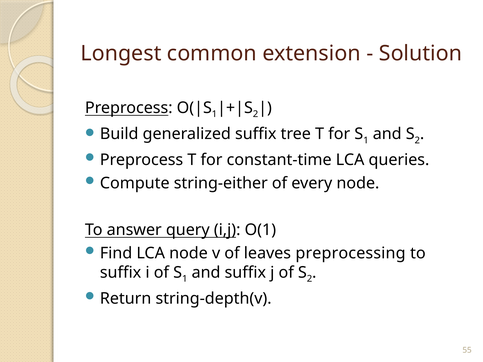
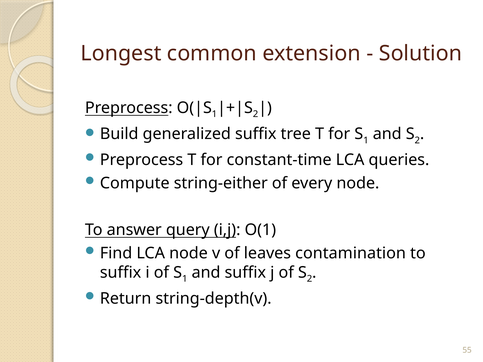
preprocessing: preprocessing -> contamination
